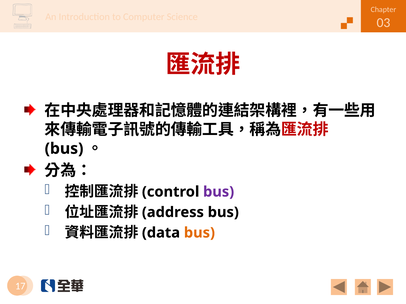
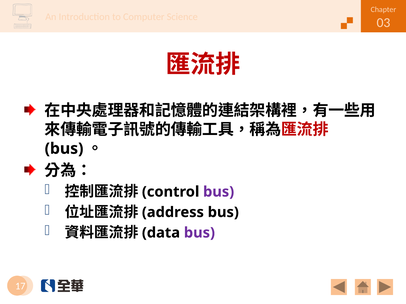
bus at (199, 233) colour: orange -> purple
